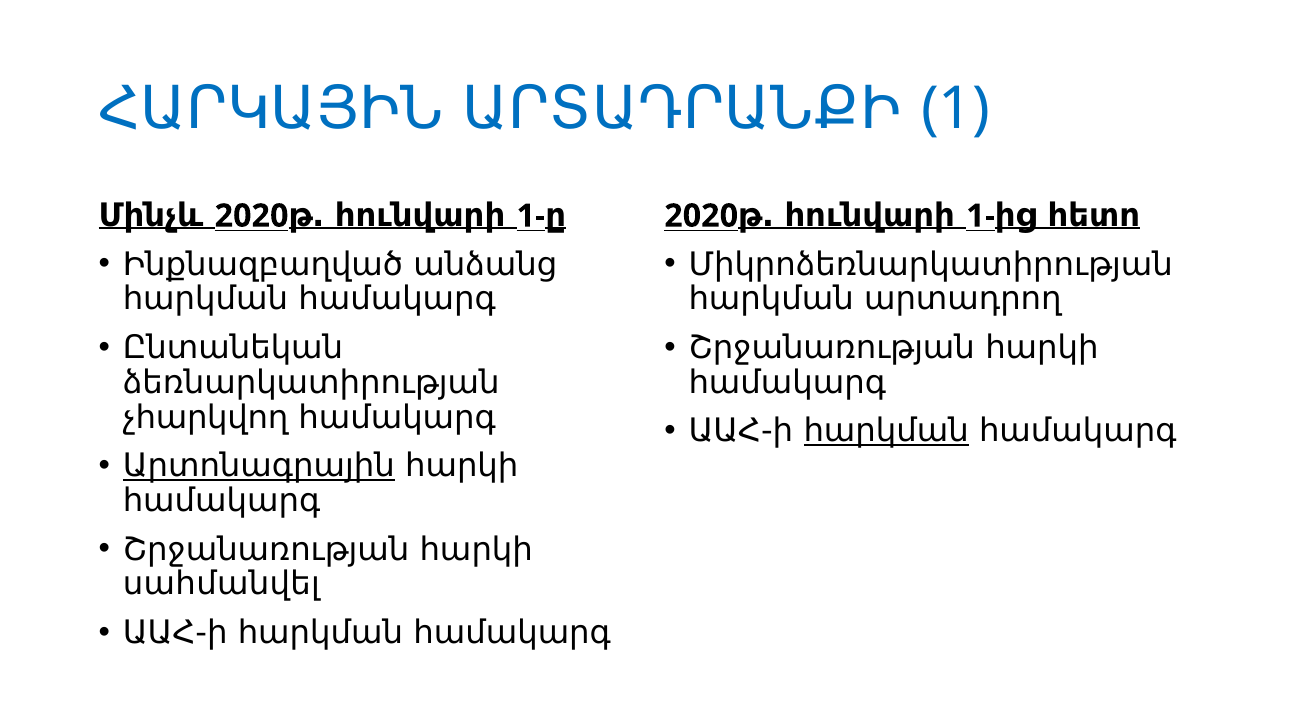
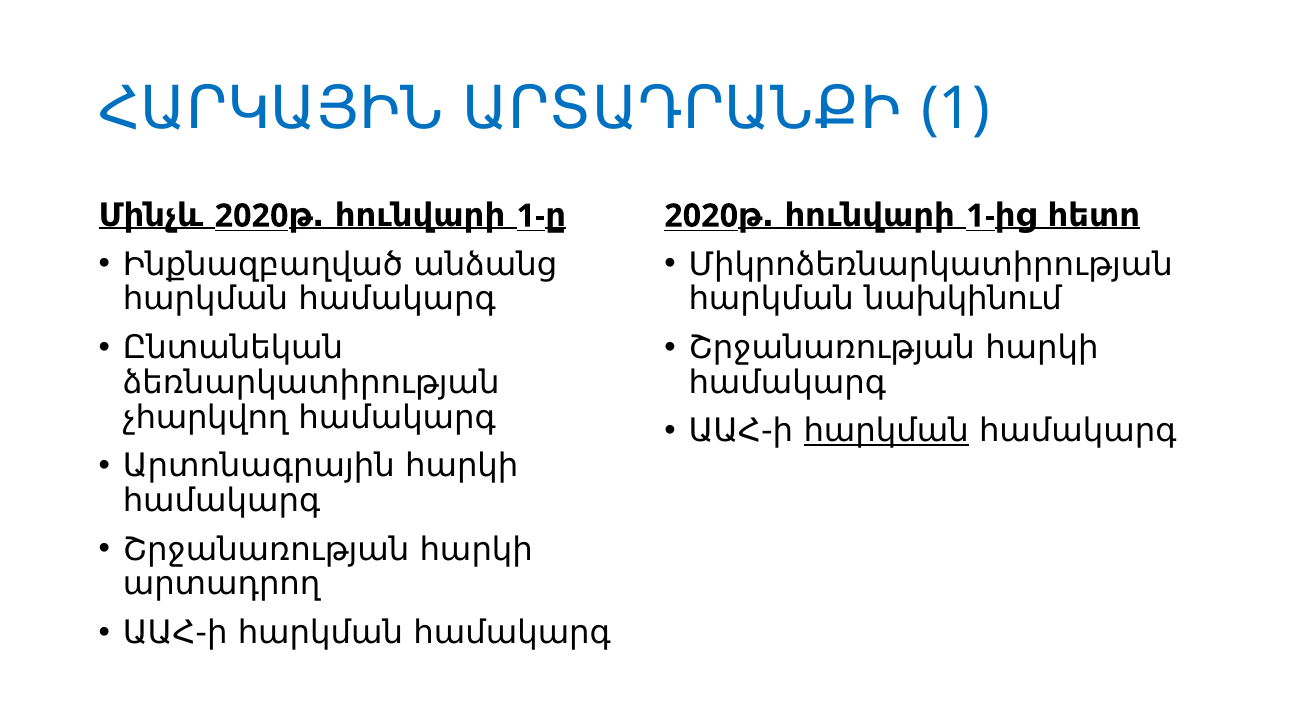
արտադրող: արտադրող -> նախկինում
Արտոնագրային underline: present -> none
սահմանվել: սահմանվել -> արտադրող
